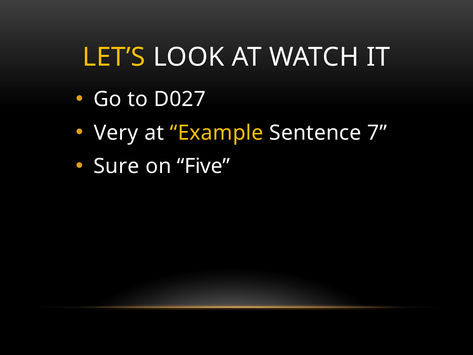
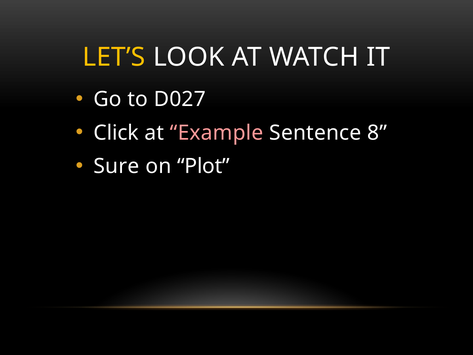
Very: Very -> Click
Example colour: yellow -> pink
7: 7 -> 8
Five: Five -> Plot
